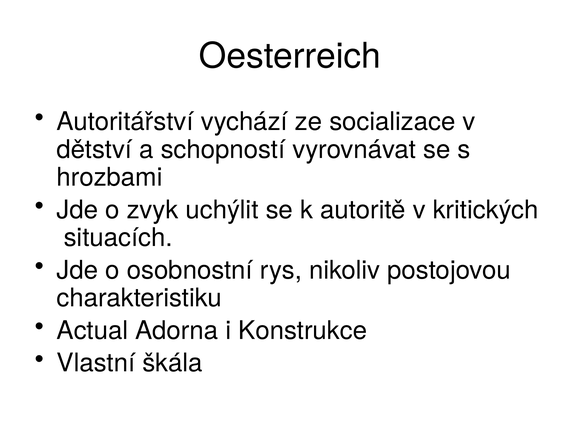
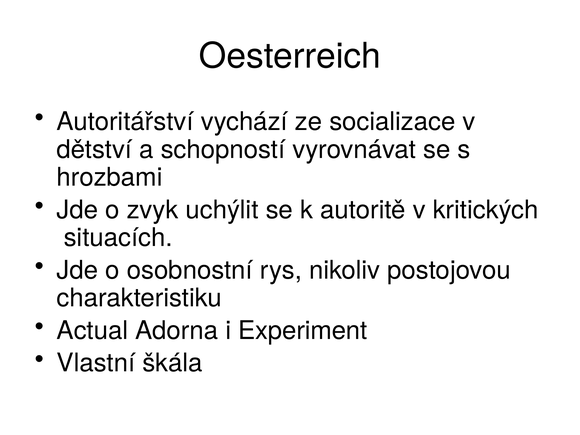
Konstrukce: Konstrukce -> Experiment
